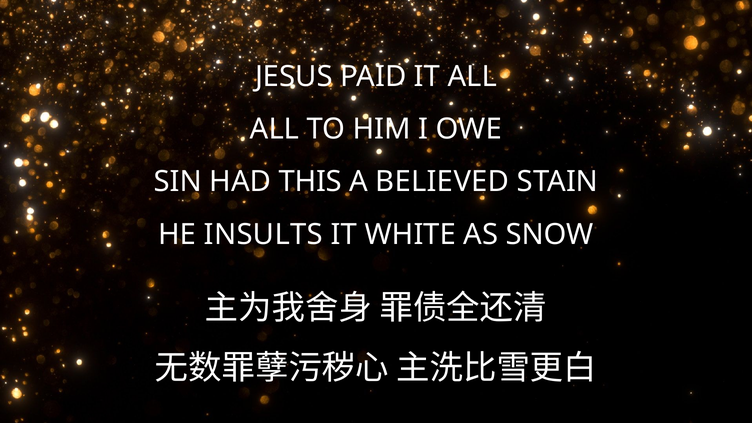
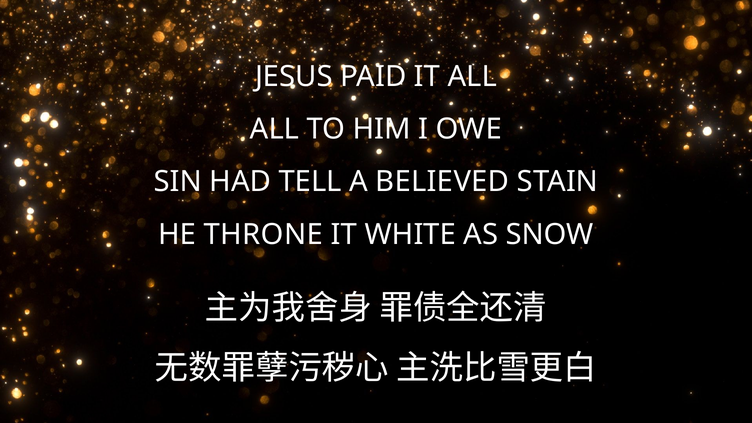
THIS: THIS -> TELL
INSULTS: INSULTS -> THRONE
